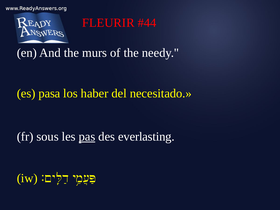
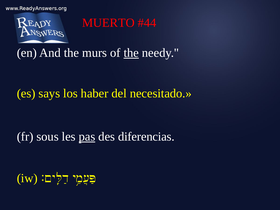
FLEURIR: FLEURIR -> MUERTO
the at (131, 53) underline: none -> present
pasa: pasa -> says
everlasting: everlasting -> diferencias
